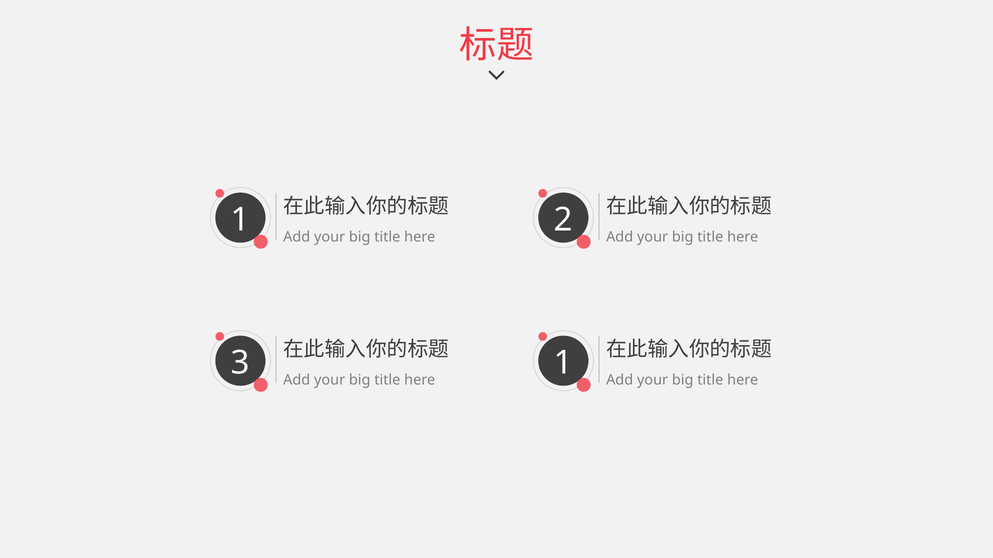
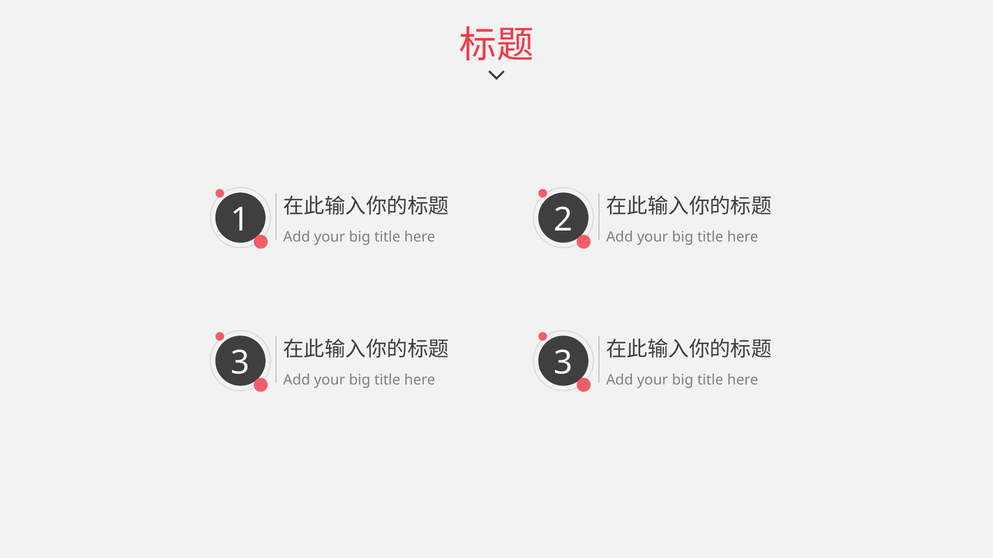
1 at (563, 363): 1 -> 3
